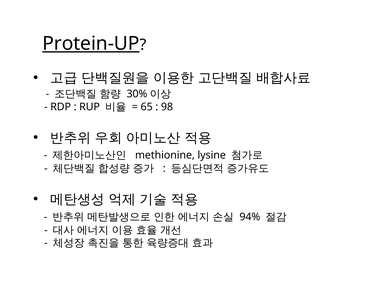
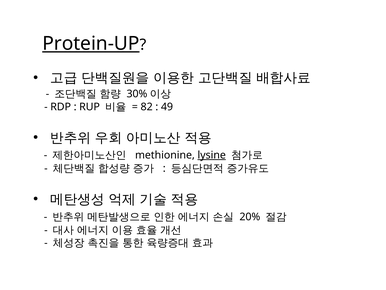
65: 65 -> 82
98: 98 -> 49
lysine underline: none -> present
94%: 94% -> 20%
